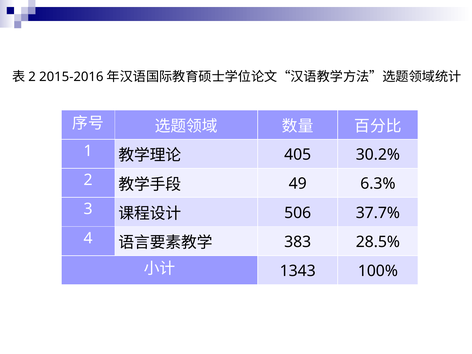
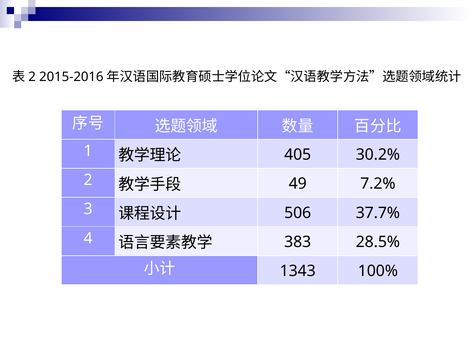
6.3%: 6.3% -> 7.2%
